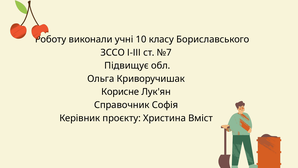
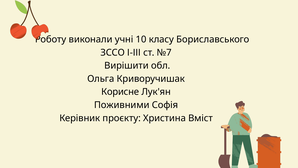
Підвищує: Підвищує -> Вирішити
Справочник: Справочник -> Поживними
